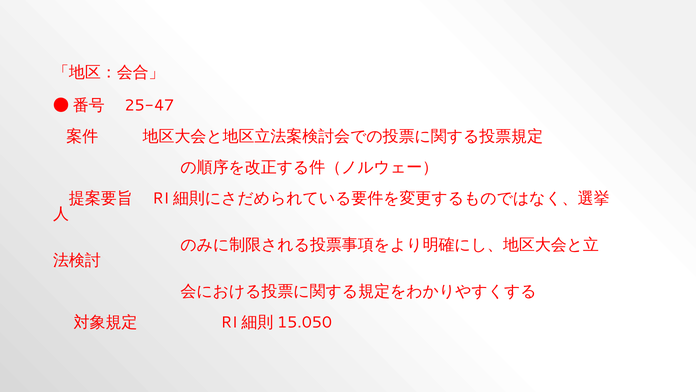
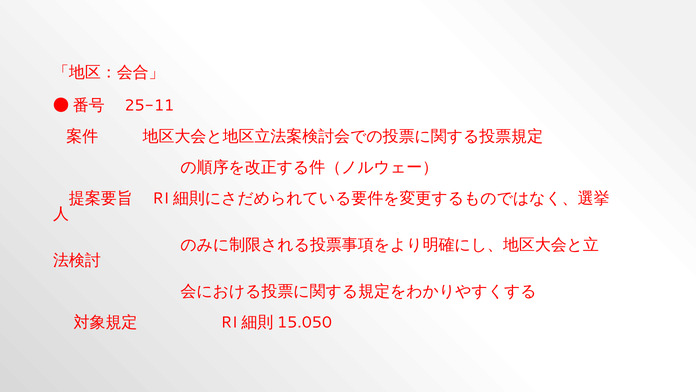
25-47: 25-47 -> 25-11
